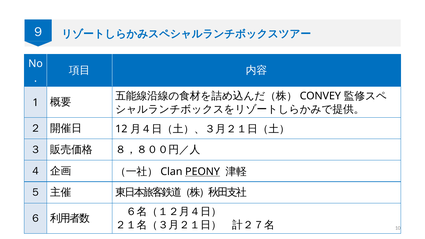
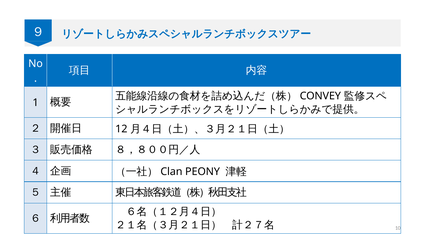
PEONY underline: present -> none
